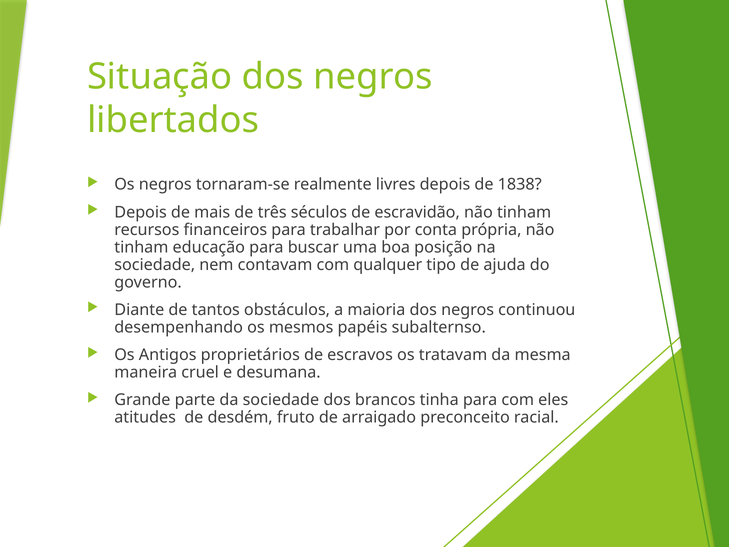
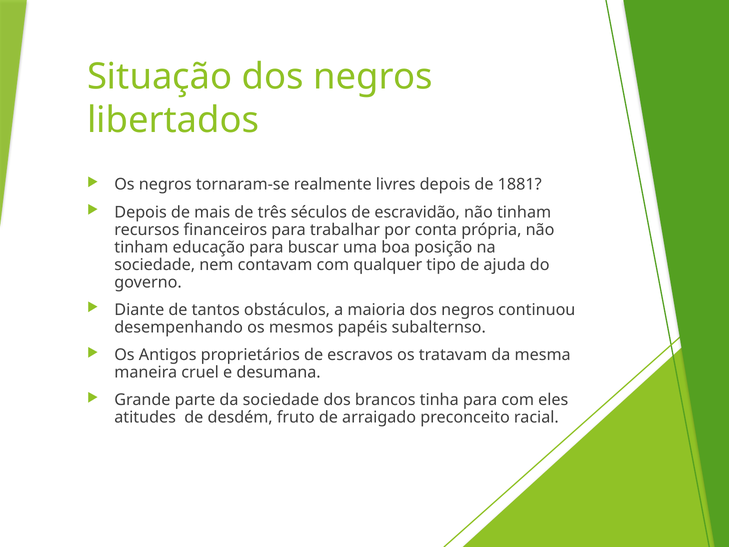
1838: 1838 -> 1881
